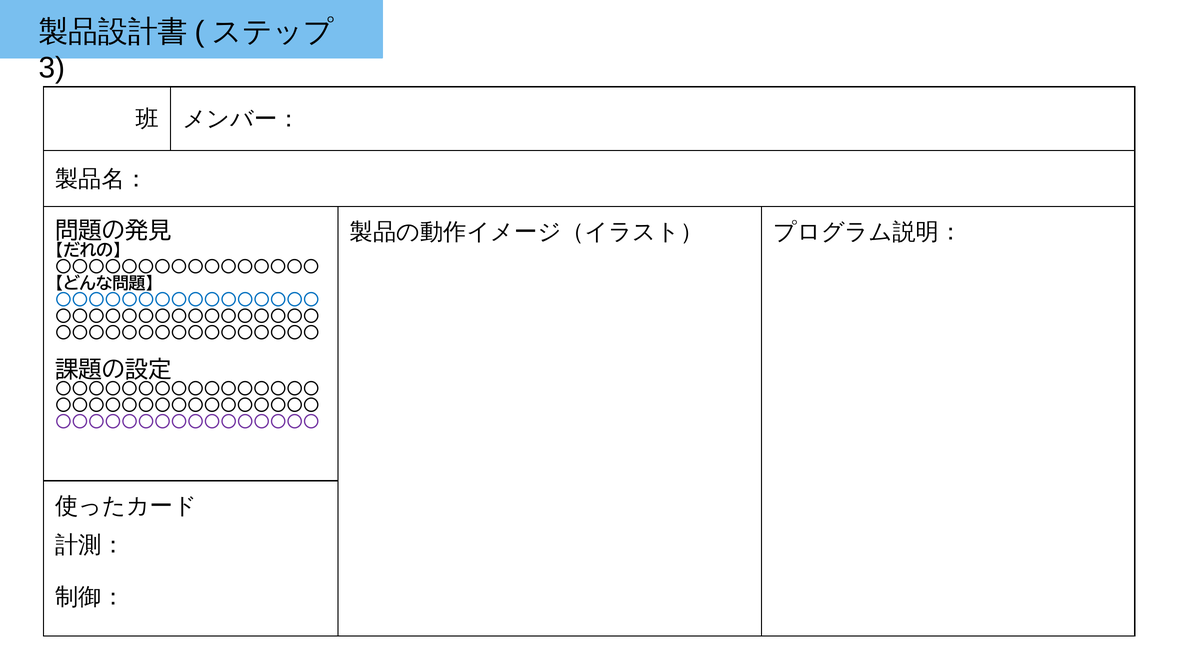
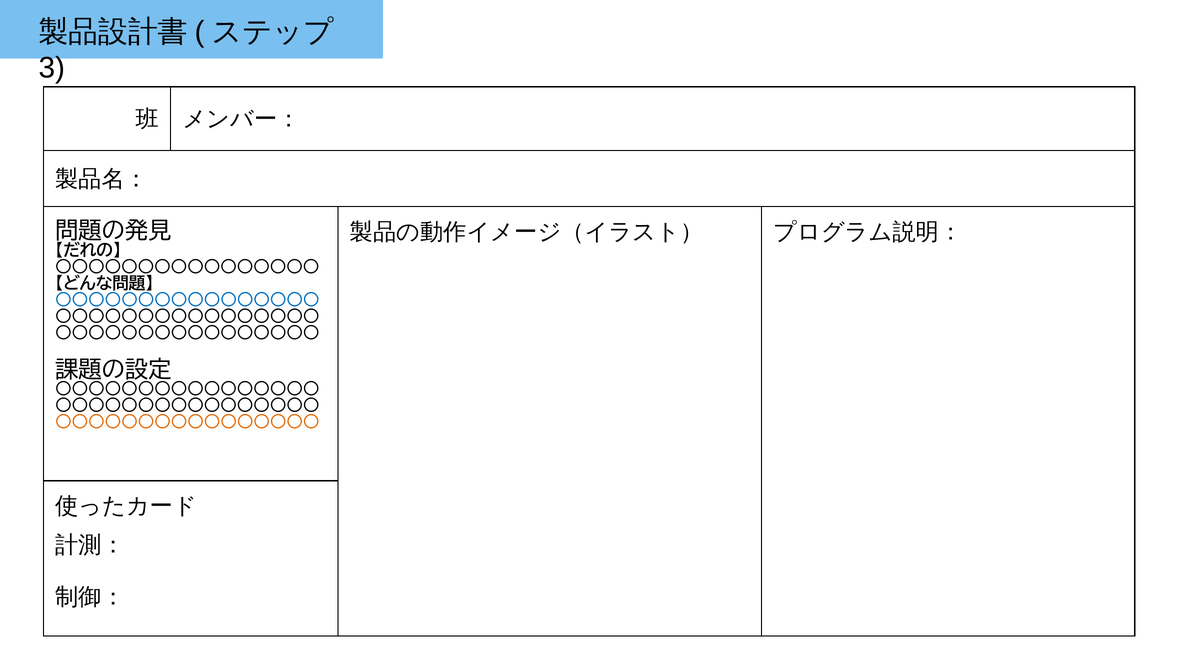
〇〇〇〇〇〇〇〇〇〇〇〇〇〇〇〇 at (187, 422) colour: purple -> orange
